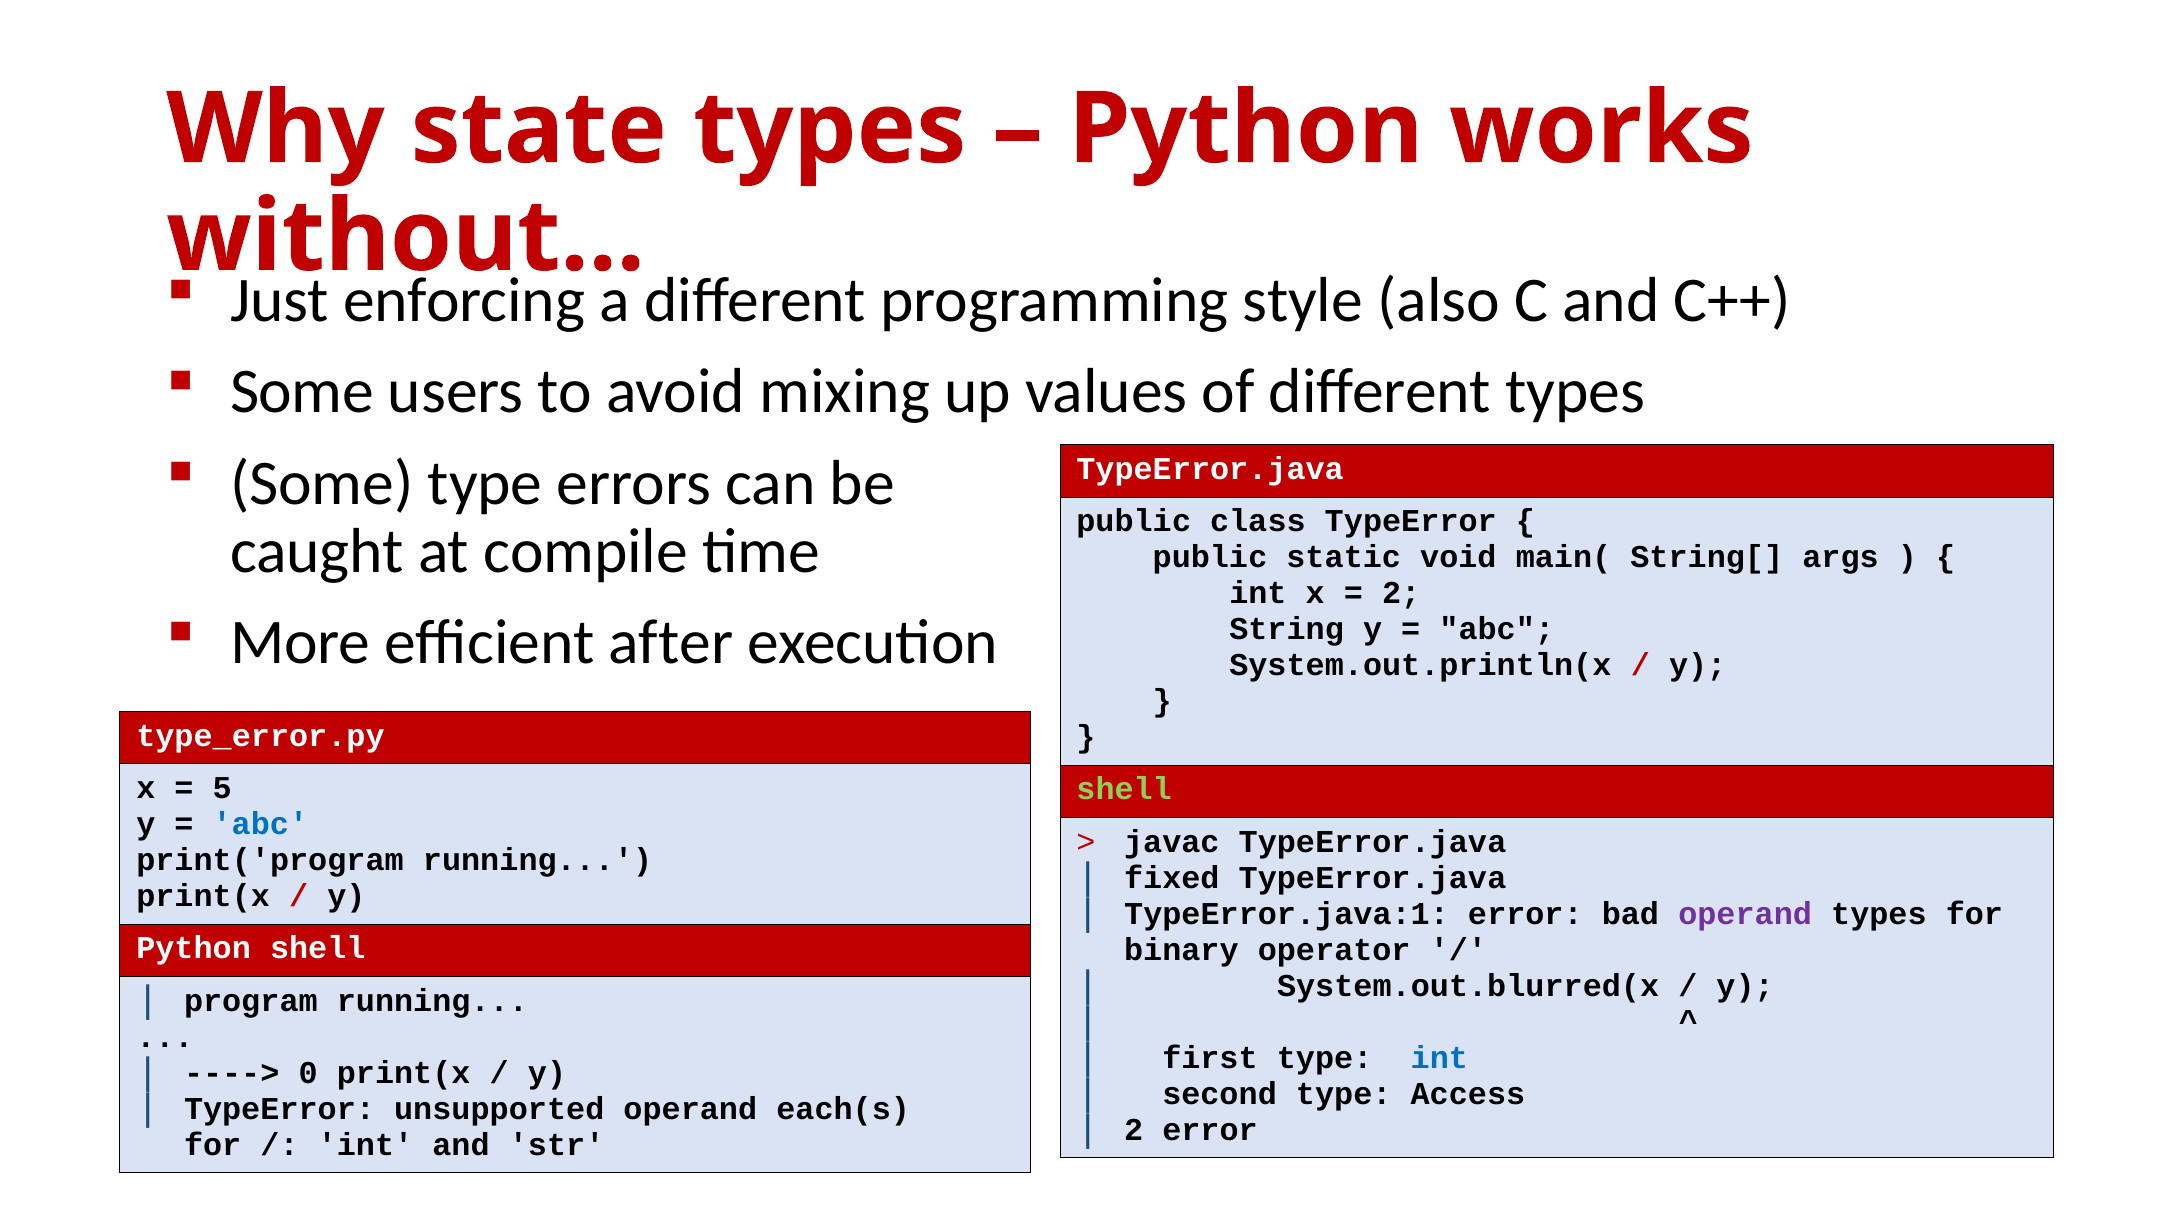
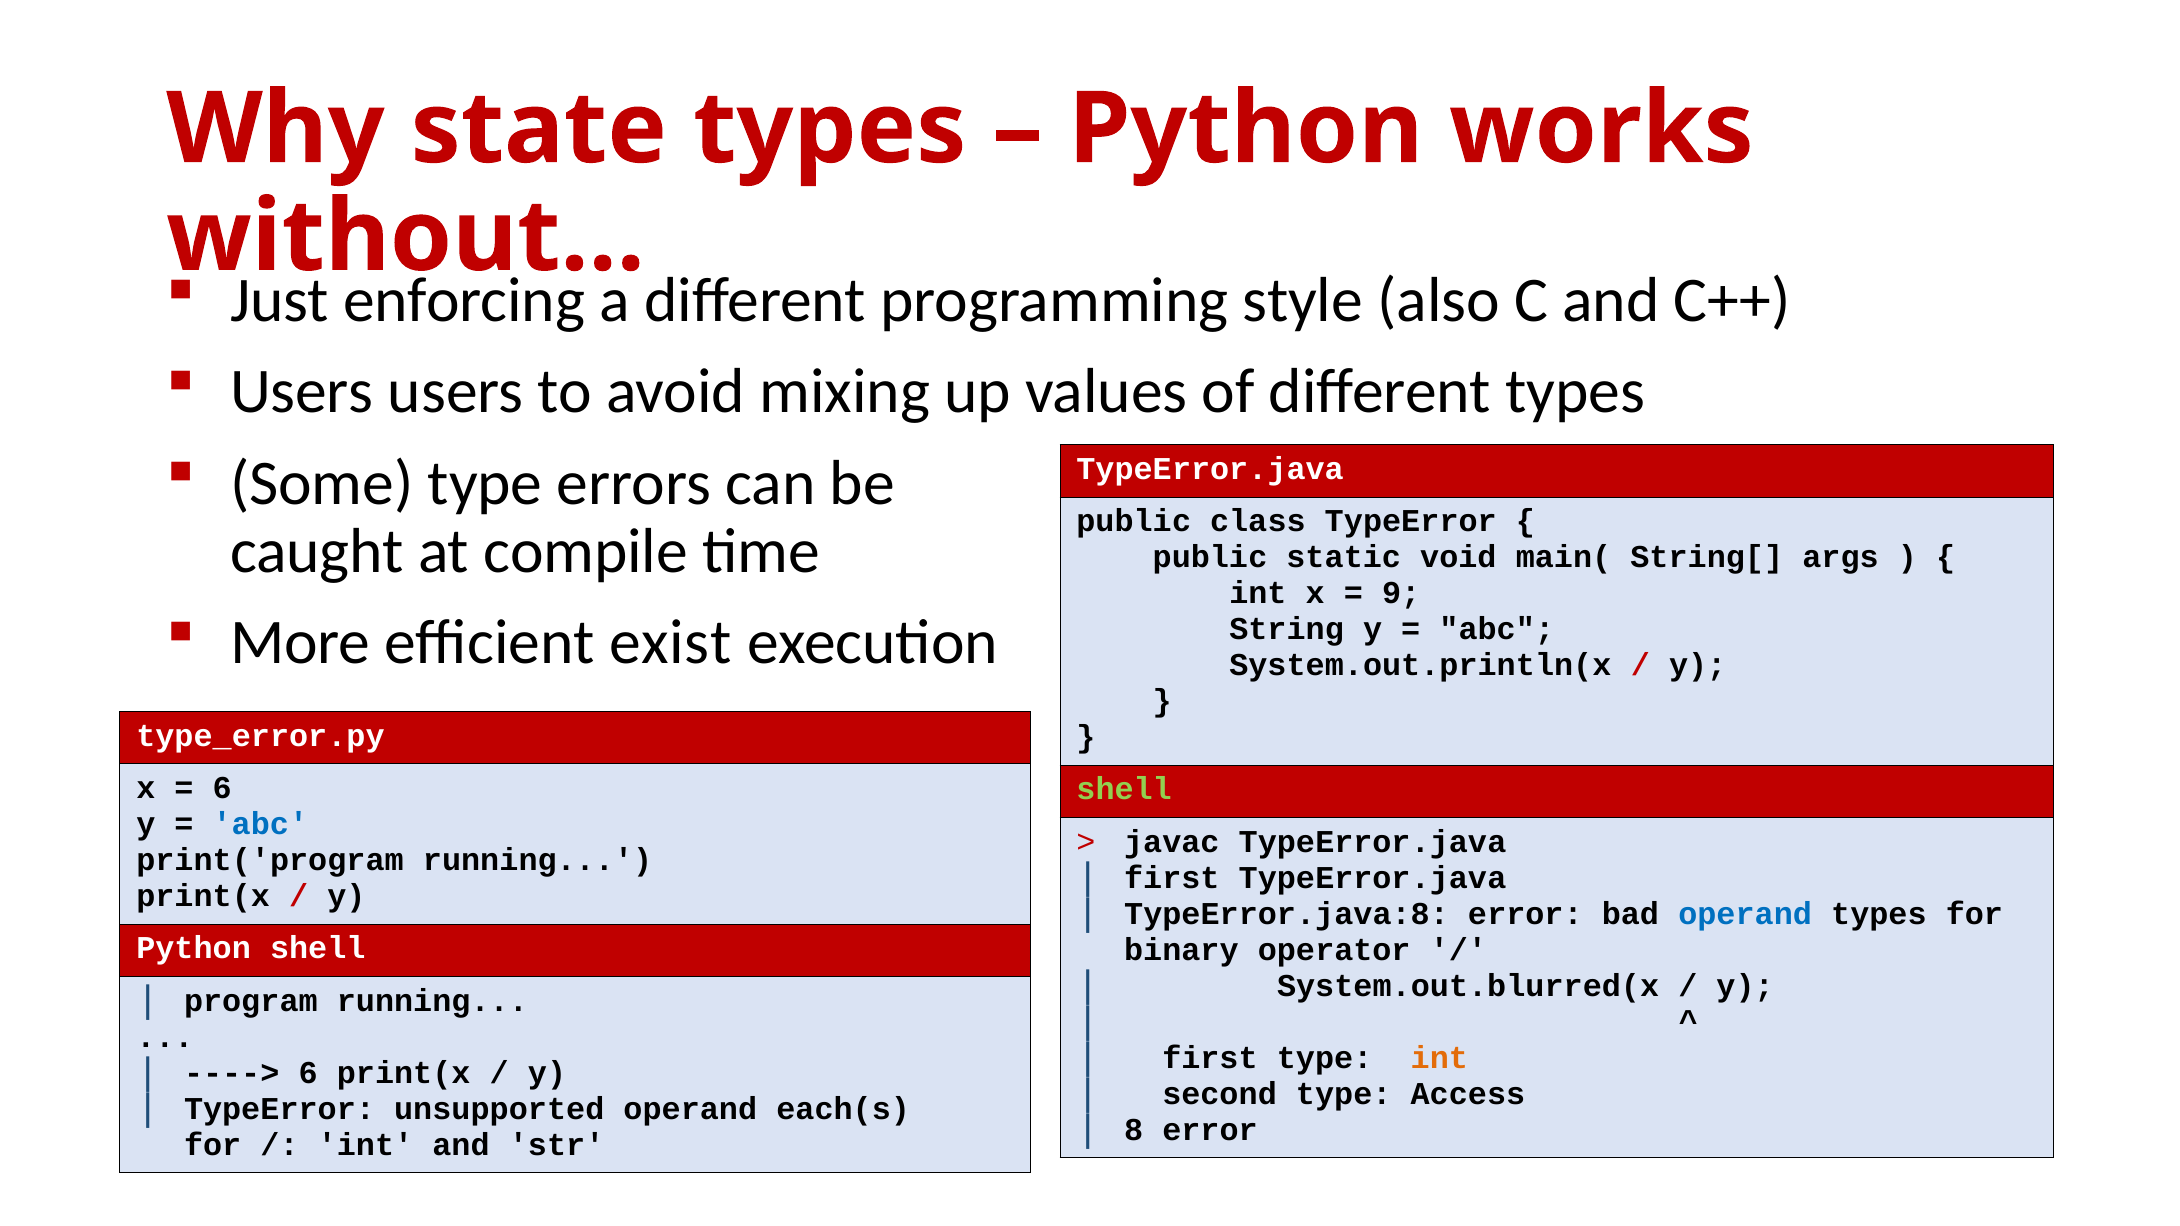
Some at (302, 392): Some -> Users
2 at (1401, 593): 2 -> 9
after: after -> exist
5 at (222, 788): 5 -> 6
fixed at (1172, 878): fixed -> first
TypeError.java:1: TypeError.java:1 -> TypeError.java:8
operand at (1745, 914) colour: purple -> blue
int at (1439, 1058) colour: blue -> orange
0 at (308, 1073): 0 -> 6
2 at (1134, 1130): 2 -> 8
